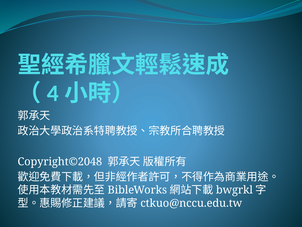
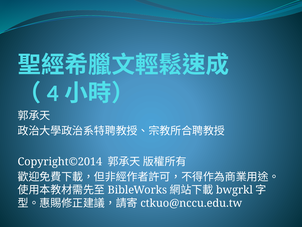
Copyright©2048: Copyright©2048 -> Copyright©2014
